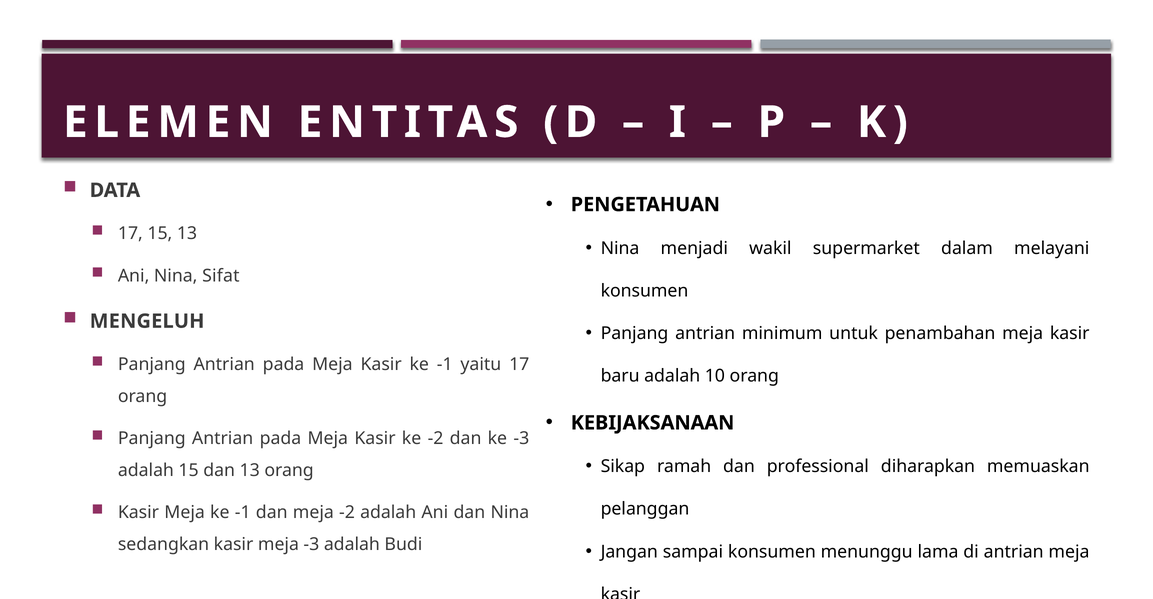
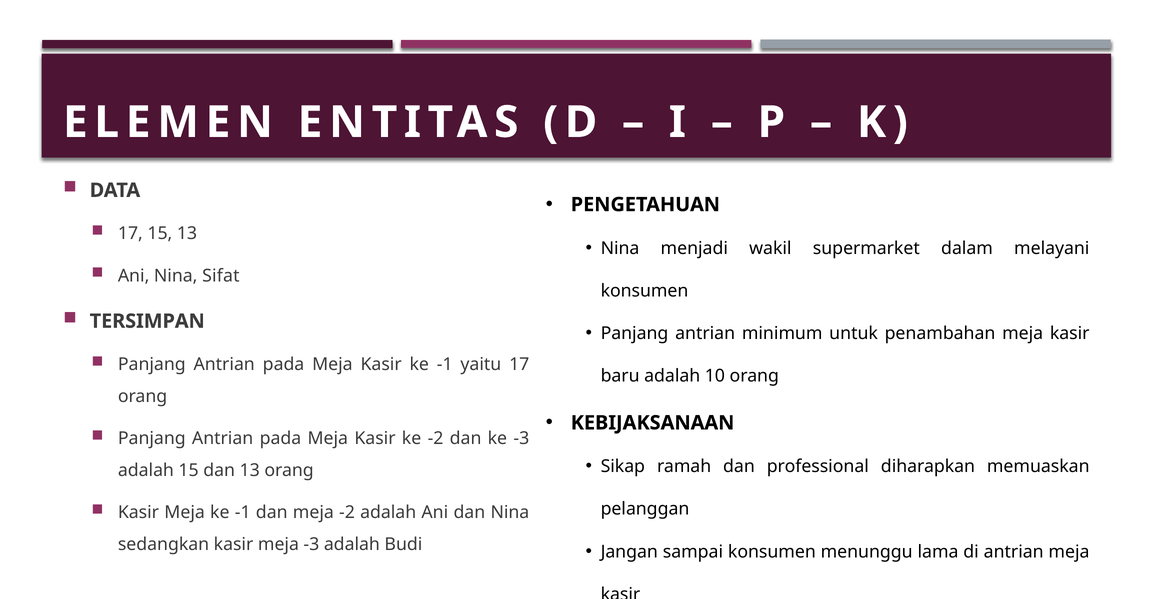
MENGELUH: MENGELUH -> TERSIMPAN
